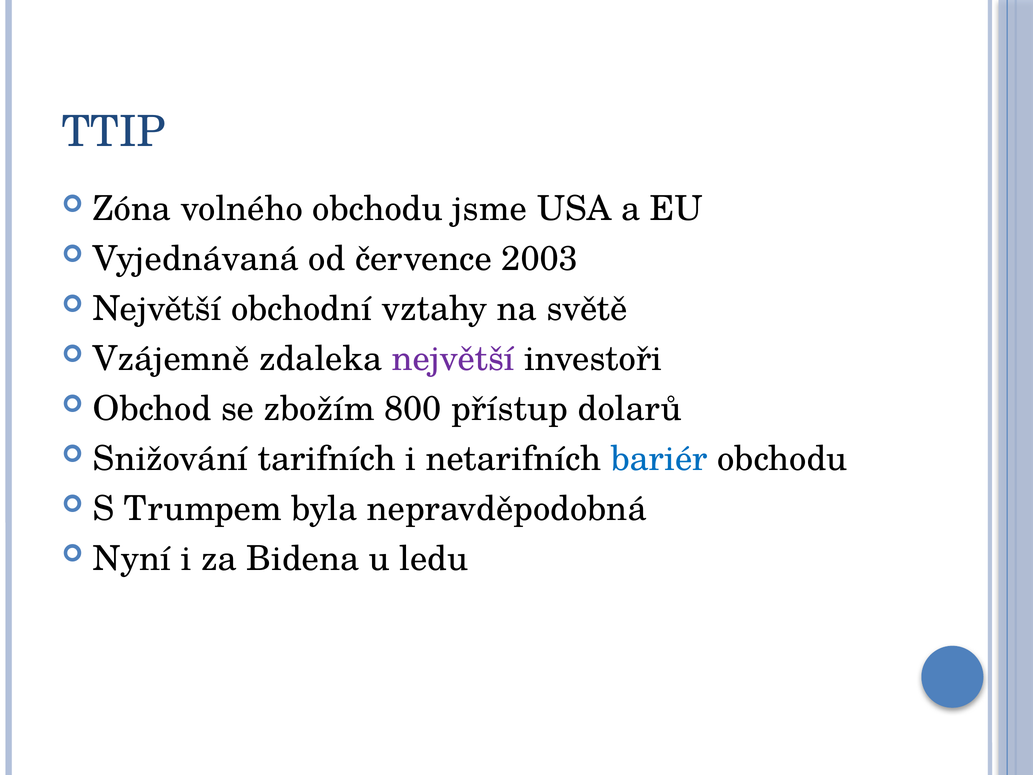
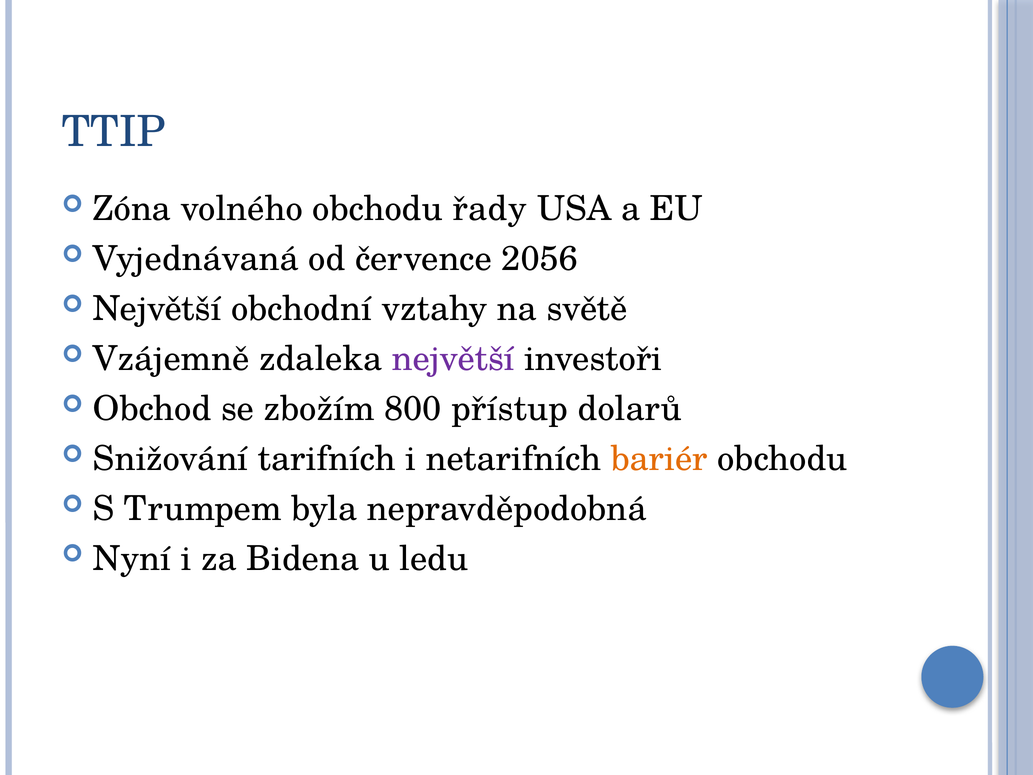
jsme: jsme -> řady
2003: 2003 -> 2056
bariér colour: blue -> orange
